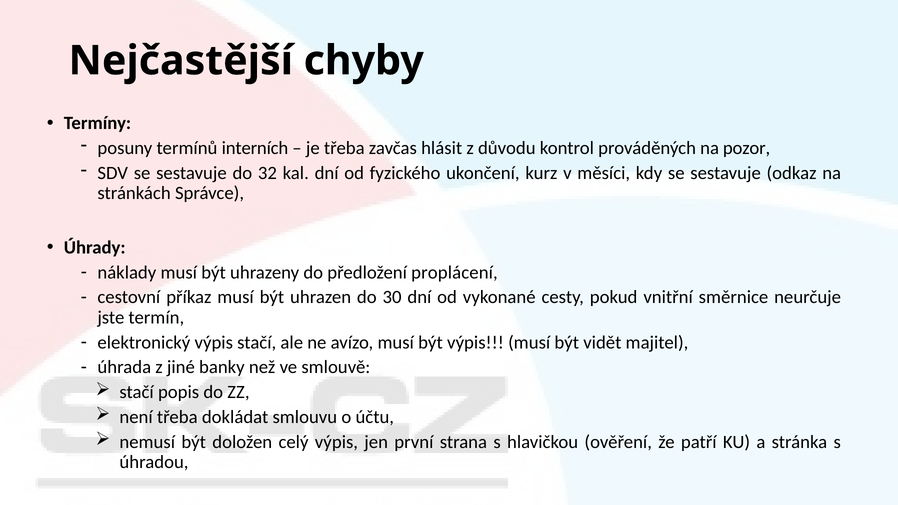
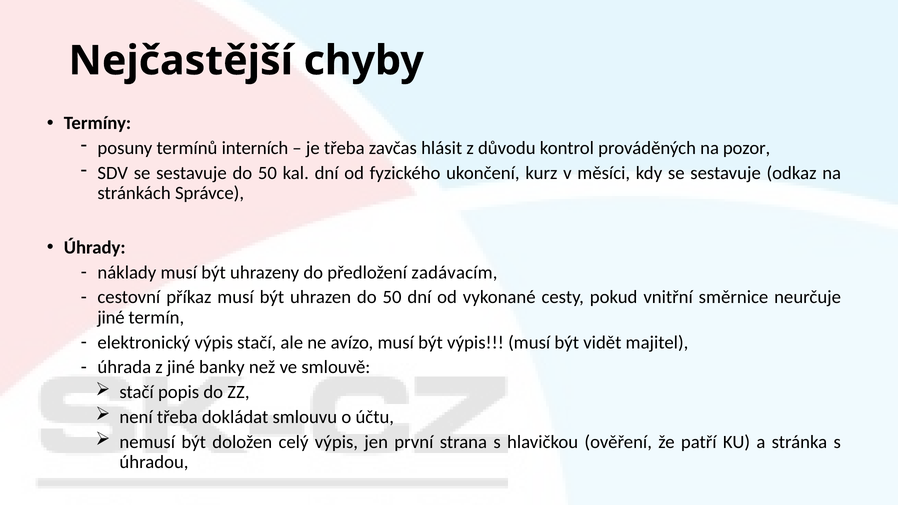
sestavuje do 32: 32 -> 50
proplácení: proplácení -> zadávacím
uhrazen do 30: 30 -> 50
jste at (111, 318): jste -> jiné
